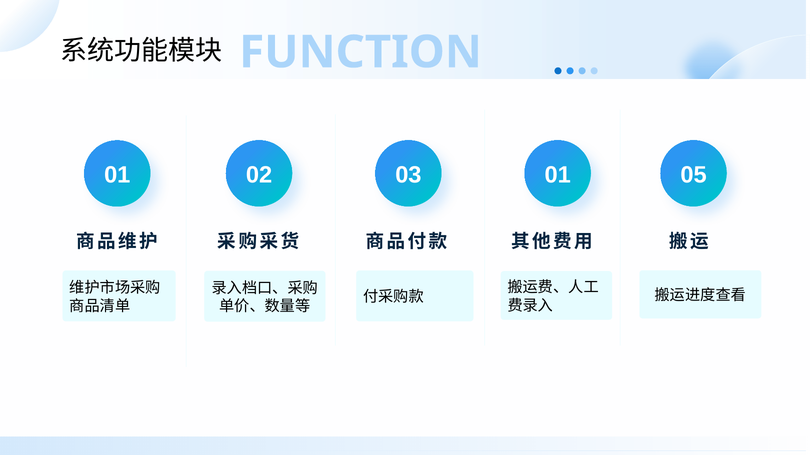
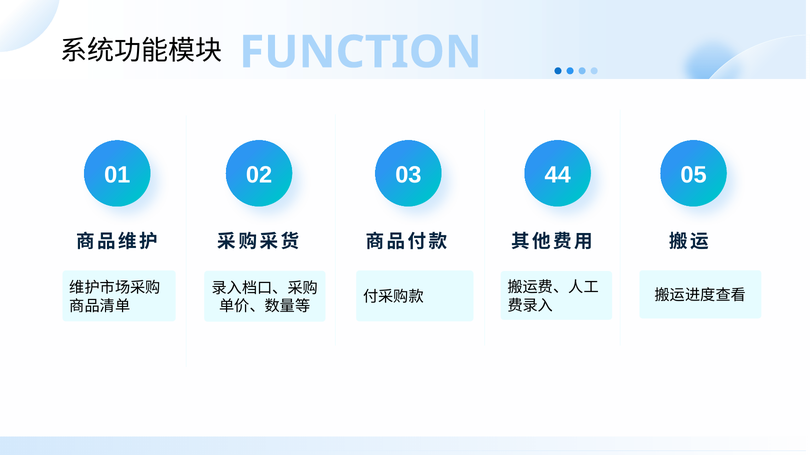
03 01: 01 -> 44
